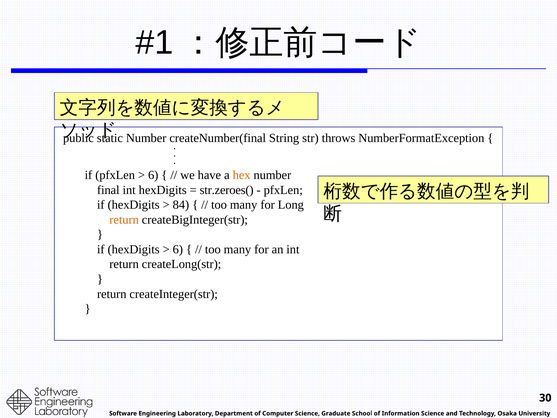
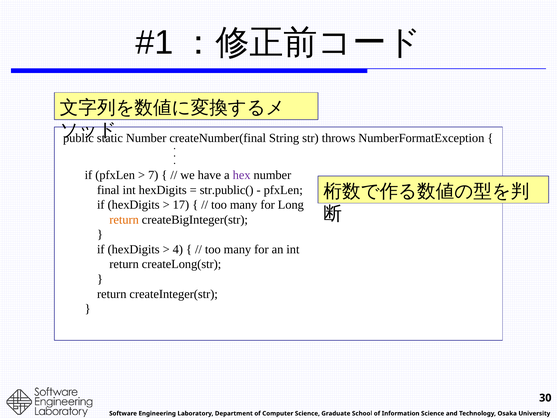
6 at (153, 175): 6 -> 7
hex colour: orange -> purple
str.zeroes(: str.zeroes( -> str.public(
84: 84 -> 17
6 at (178, 249): 6 -> 4
